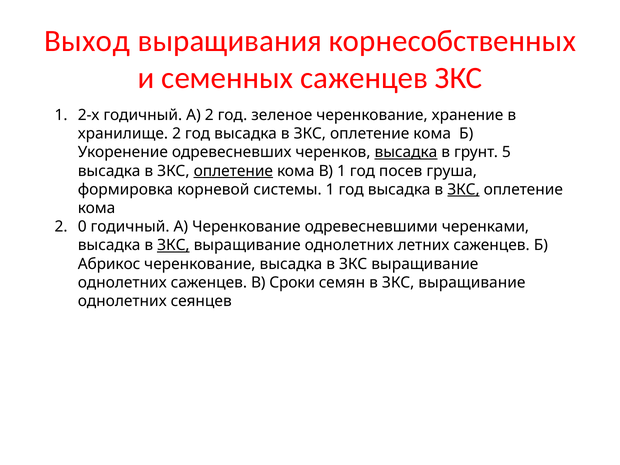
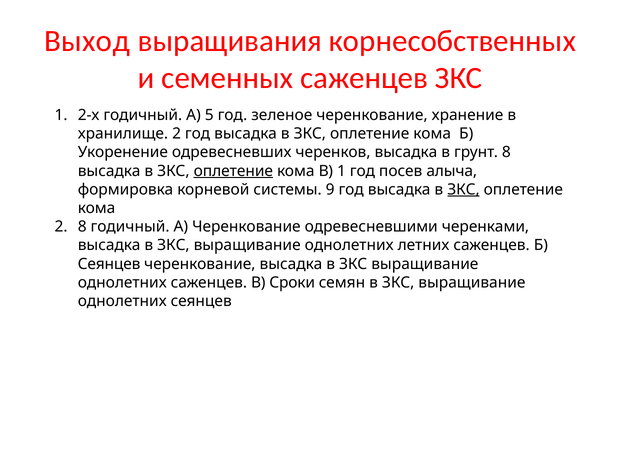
А 2: 2 -> 5
высадка at (406, 152) underline: present -> none
грунт 5: 5 -> 8
груша: груша -> алыча
системы 1: 1 -> 9
2 0: 0 -> 8
ЗКС at (173, 245) underline: present -> none
Абрикос at (109, 264): Абрикос -> Сеянцев
